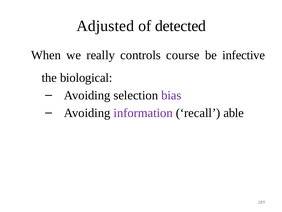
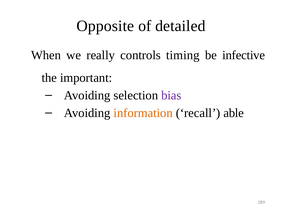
Adjusted: Adjusted -> Opposite
detected: detected -> detailed
course: course -> timing
biological: biological -> important
information colour: purple -> orange
